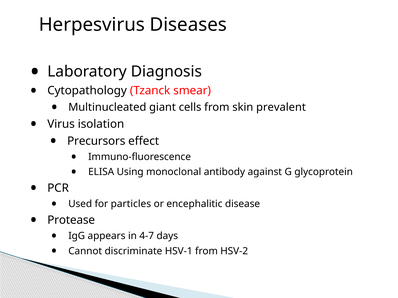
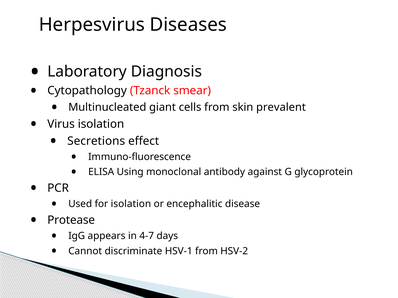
Precursors: Precursors -> Secretions
for particles: particles -> isolation
